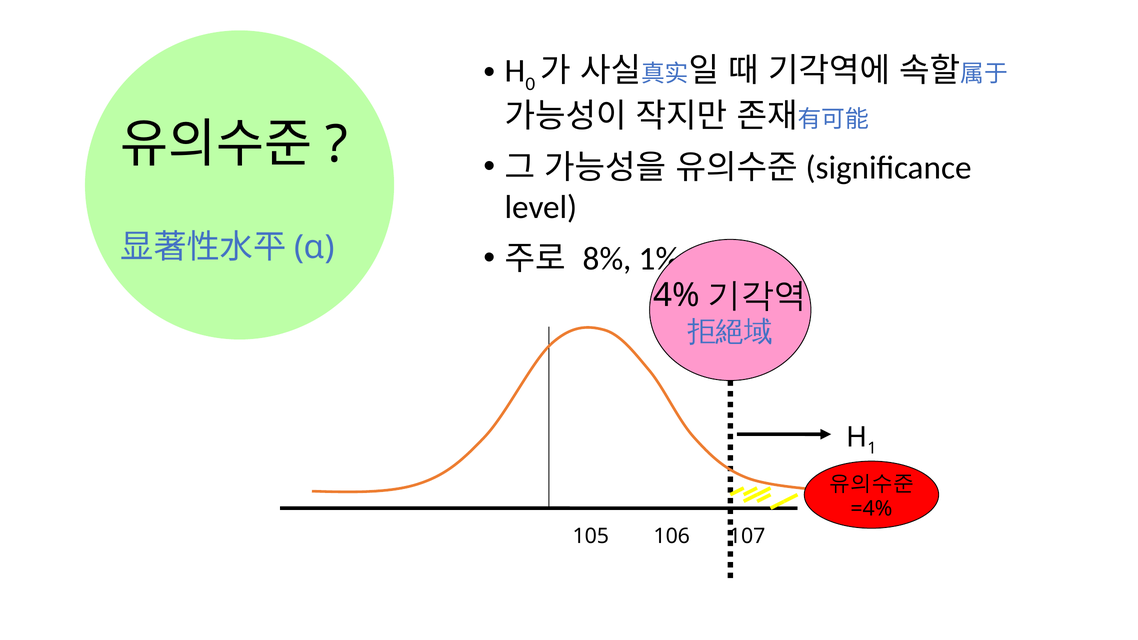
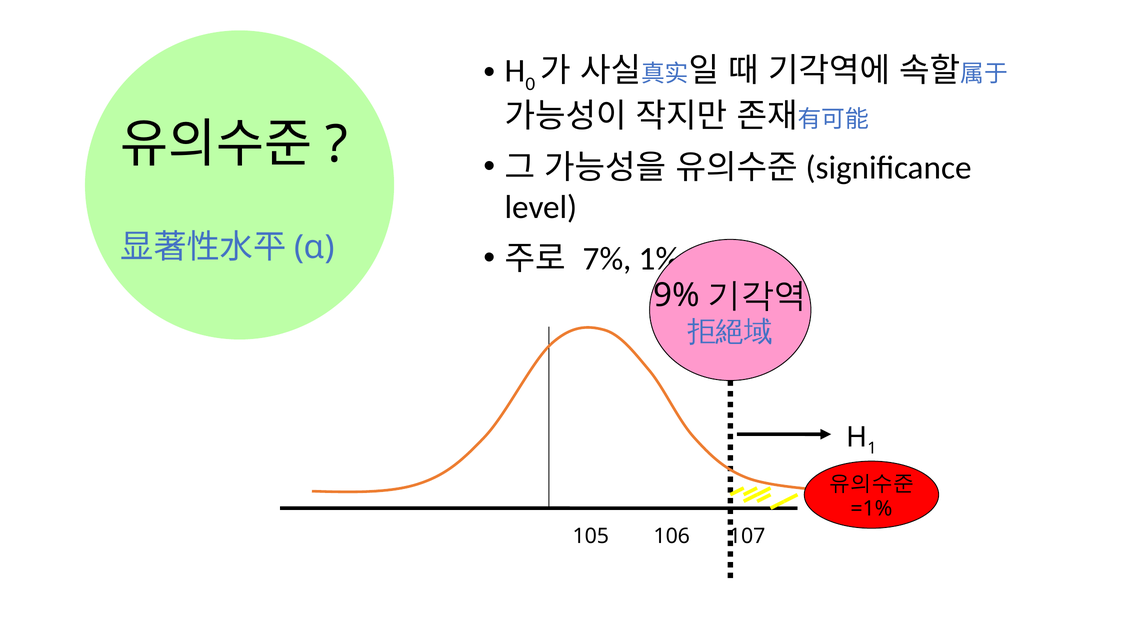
8%: 8% -> 7%
4%: 4% -> 9%
=4%: =4% -> =1%
